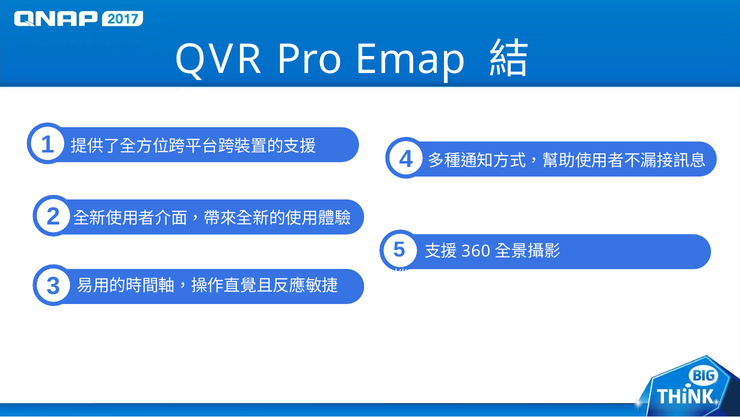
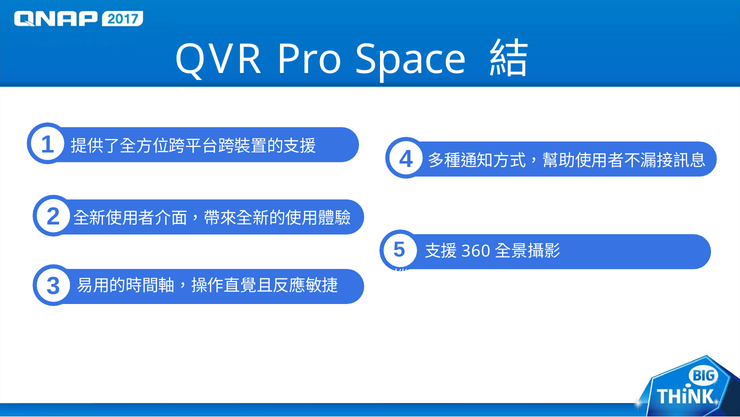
Emap: Emap -> Space
